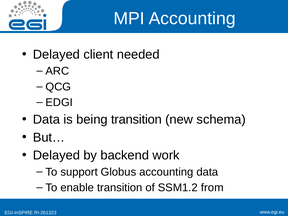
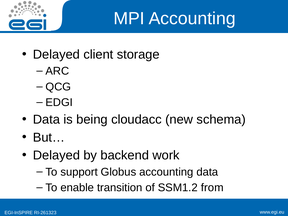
needed: needed -> storage
being transition: transition -> cloudacc
